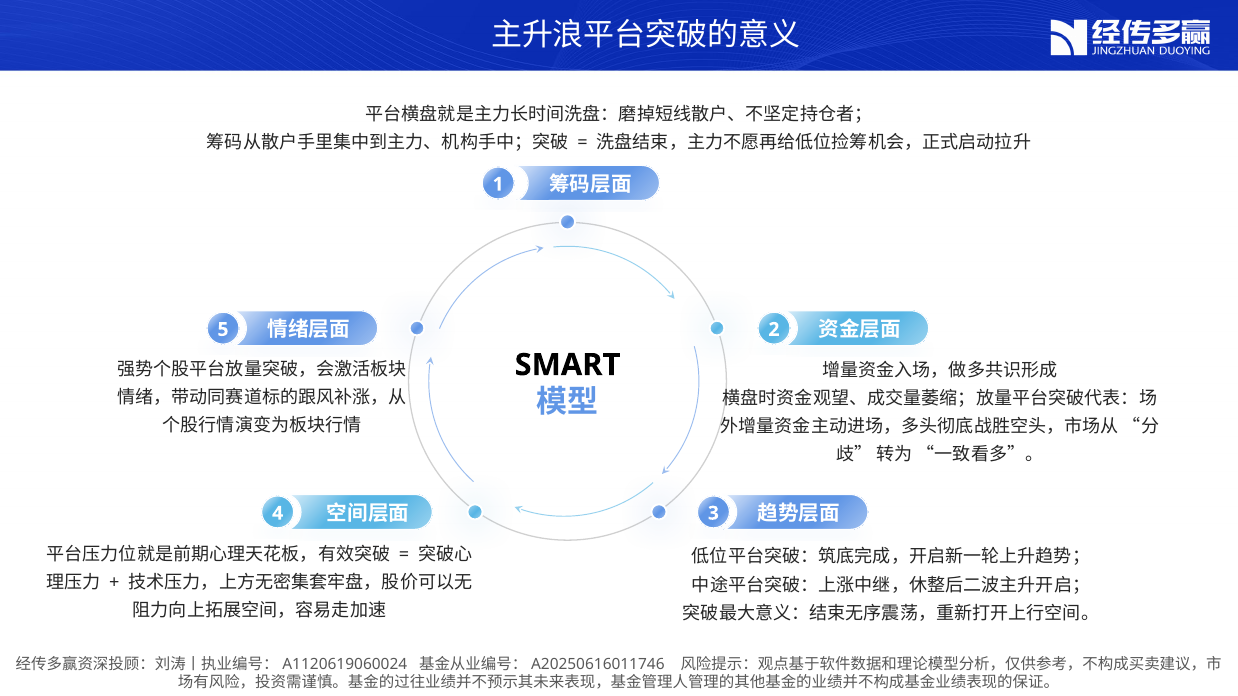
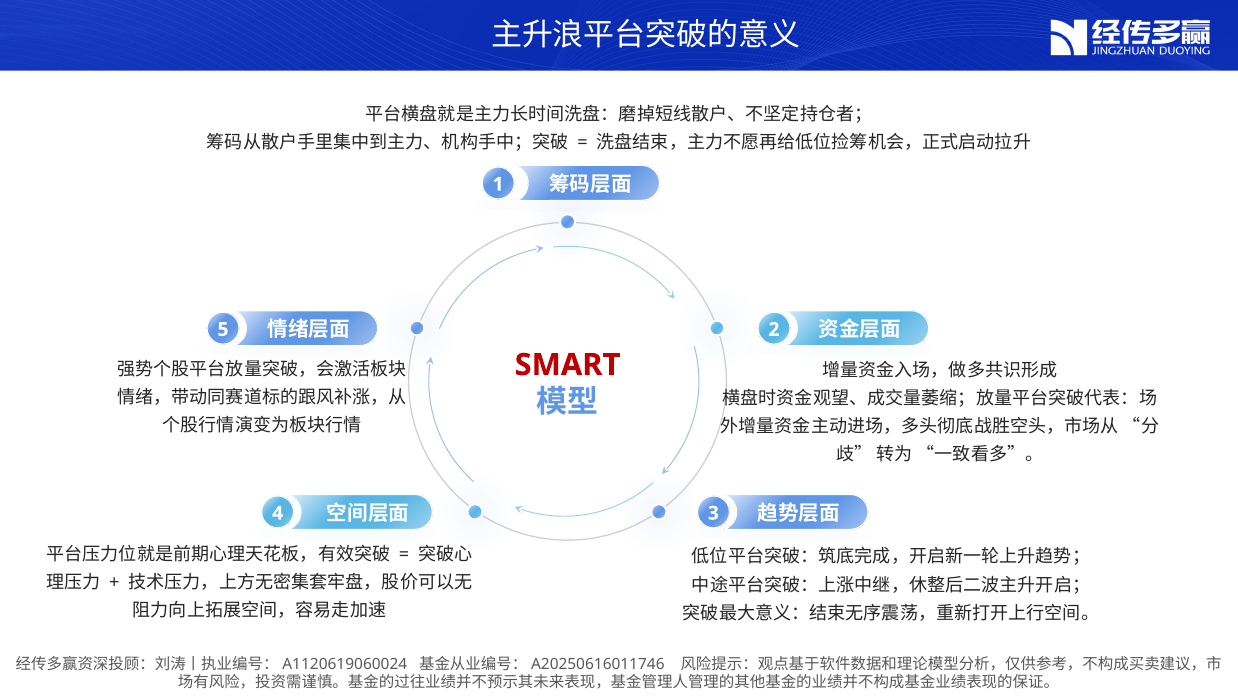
SMART colour: black -> red
